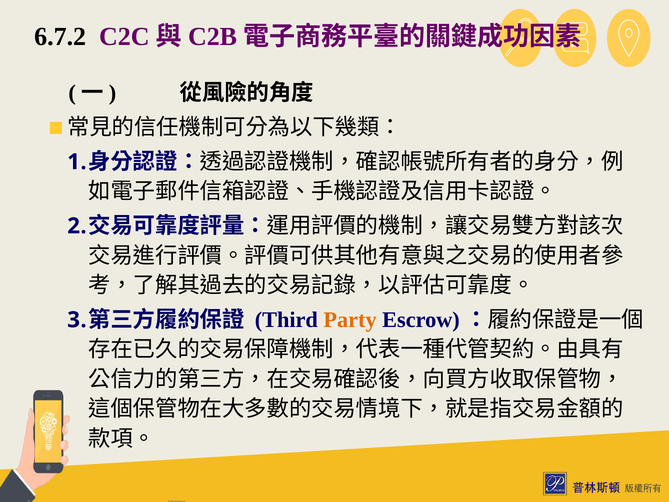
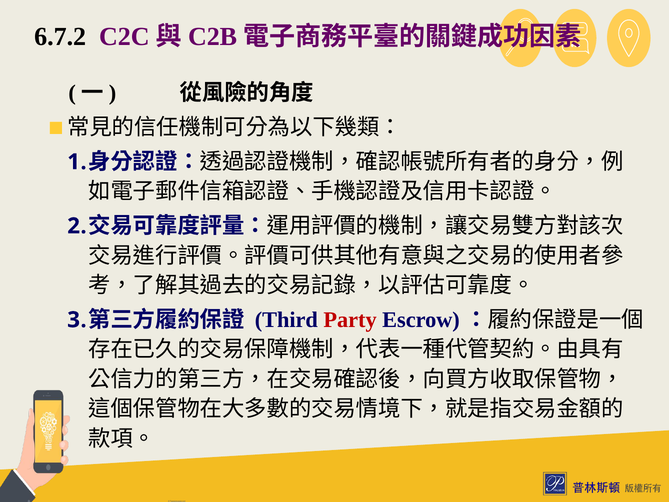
Party colour: orange -> red
